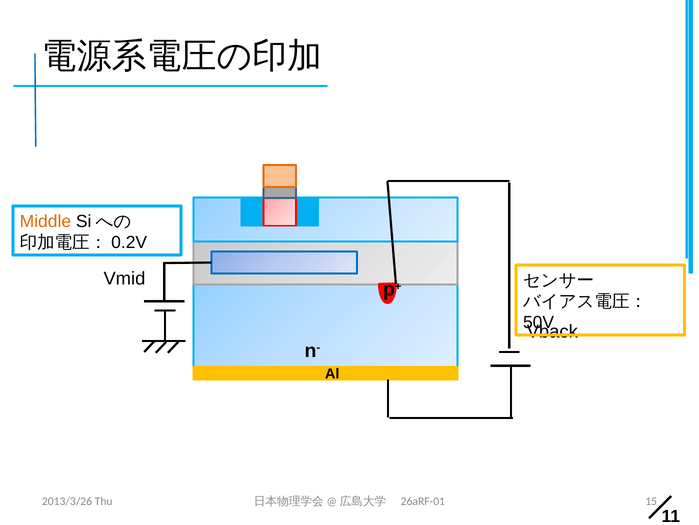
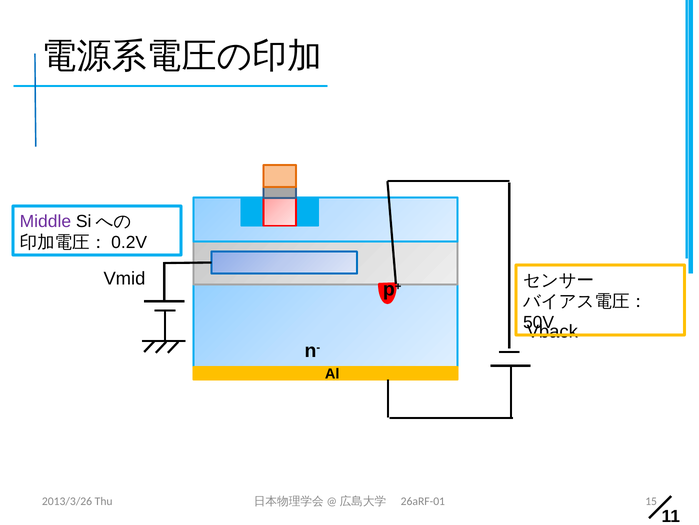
Middle colour: orange -> purple
